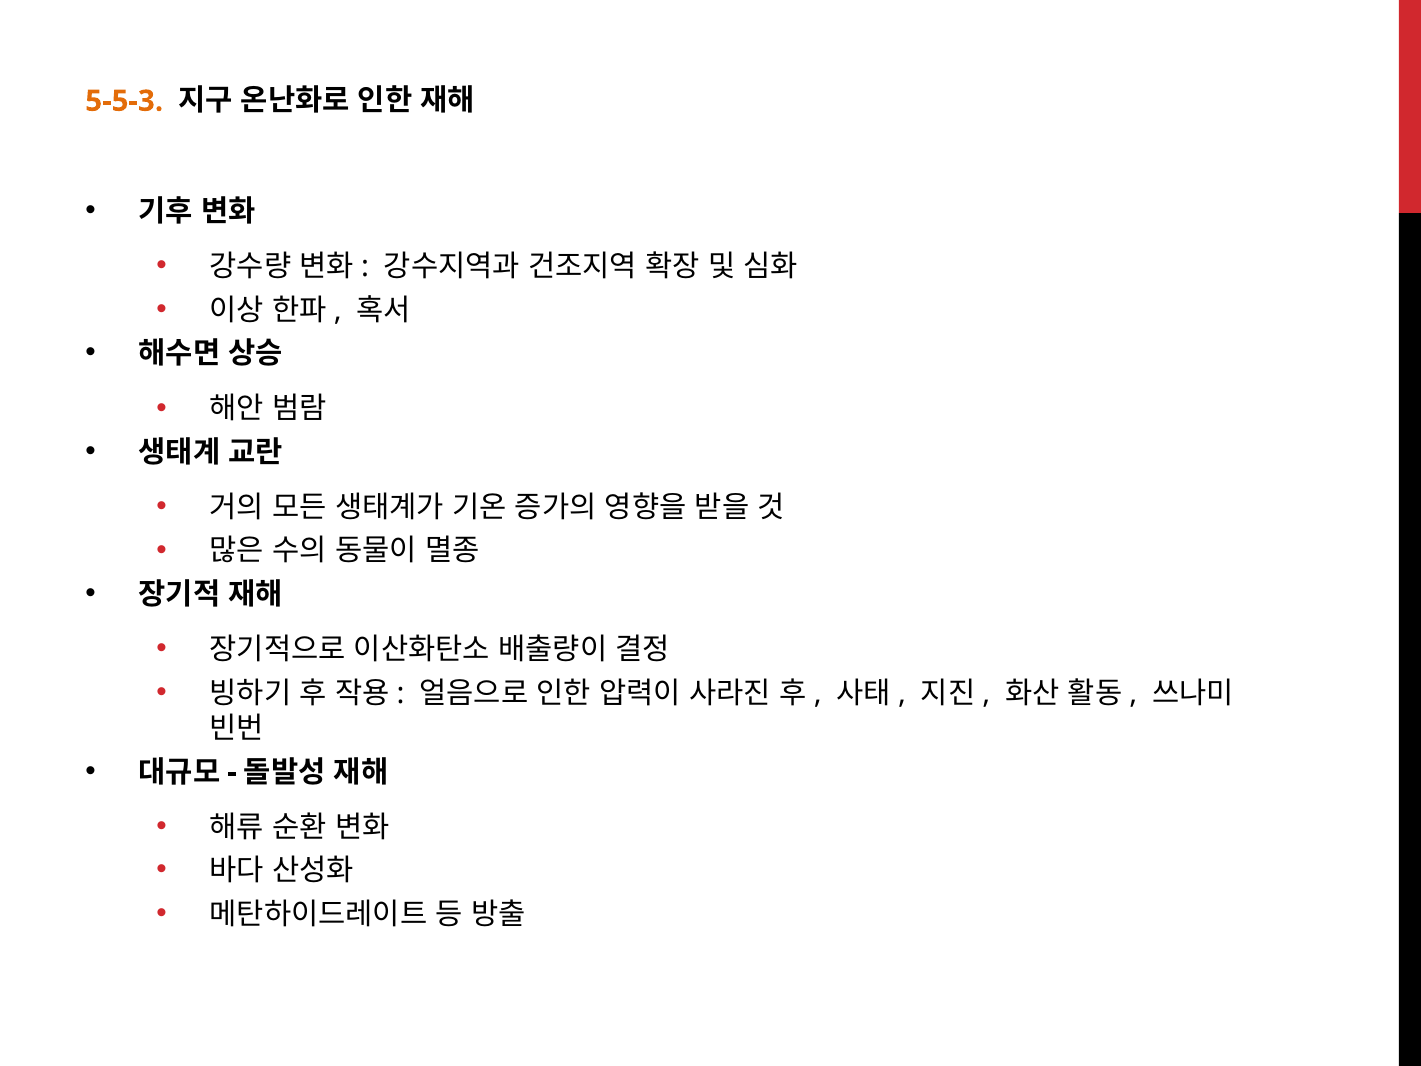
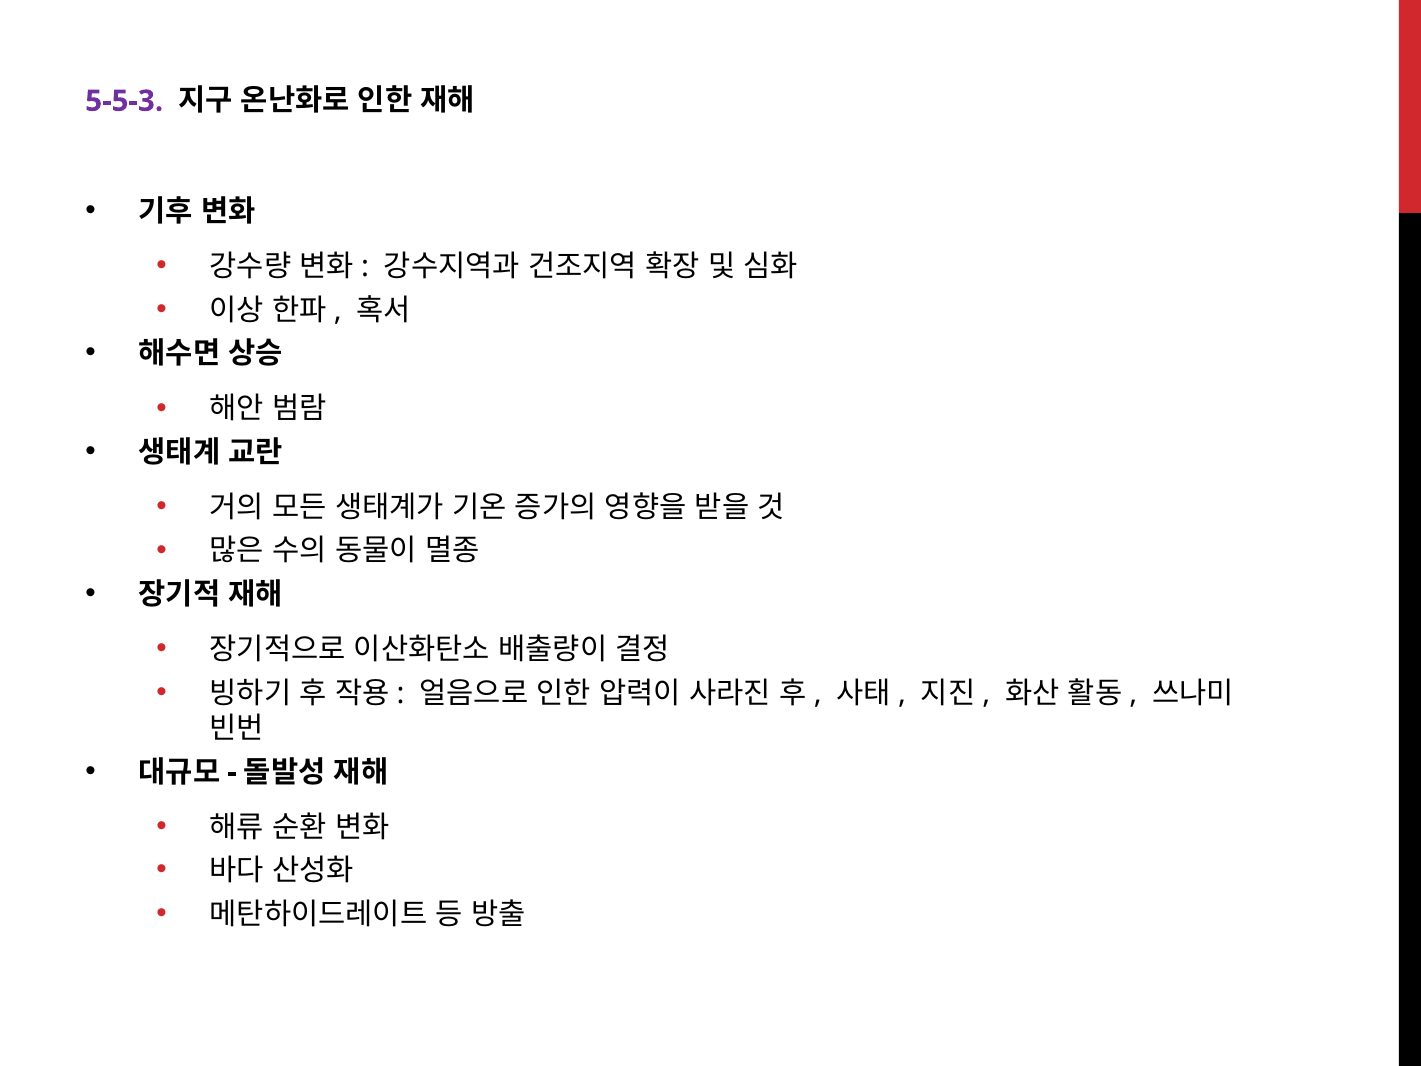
5-5-3 colour: orange -> purple
